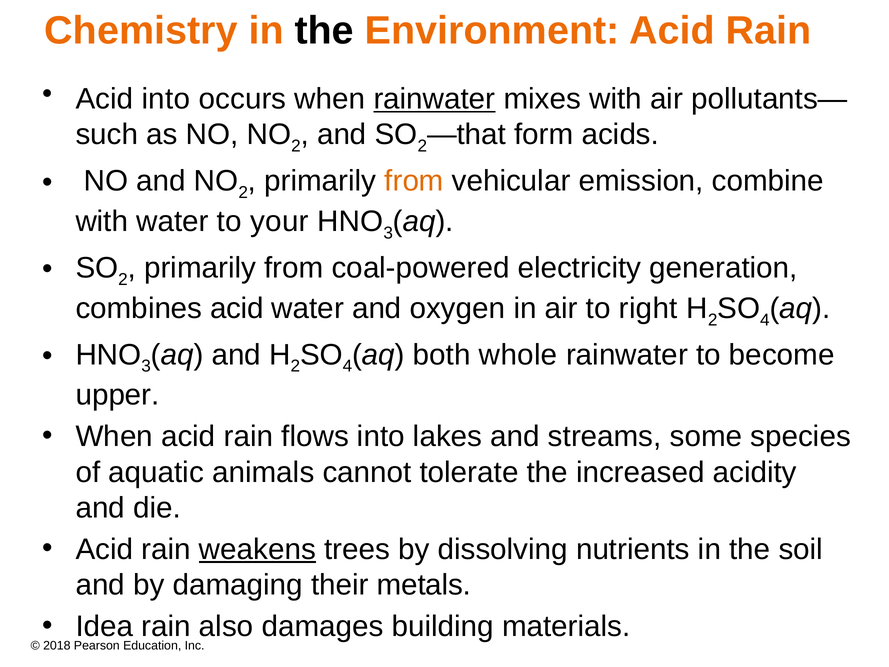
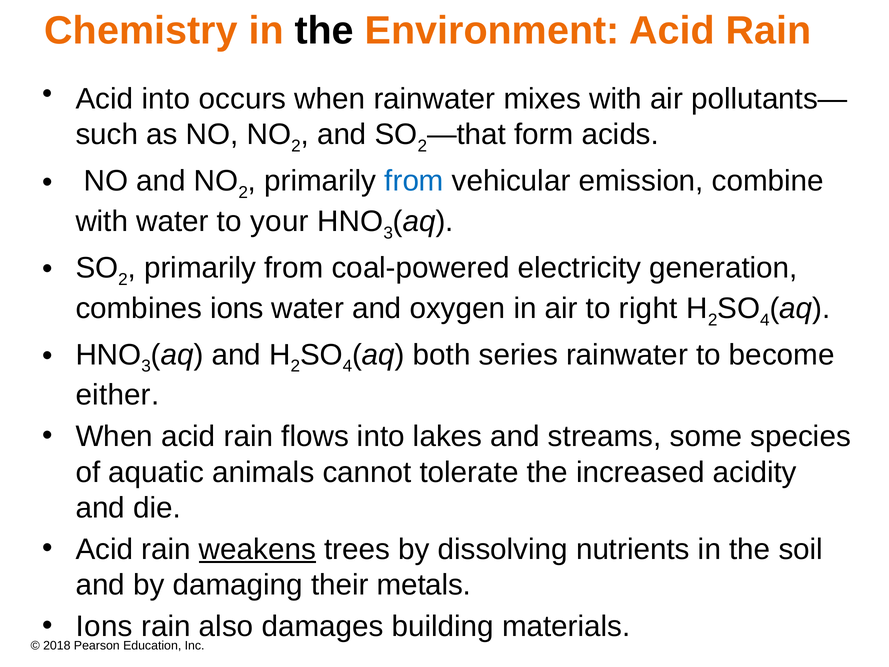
rainwater at (434, 99) underline: present -> none
from at (414, 181) colour: orange -> blue
combines acid: acid -> ions
whole: whole -> series
upper: upper -> either
Idea at (104, 626): Idea -> Ions
